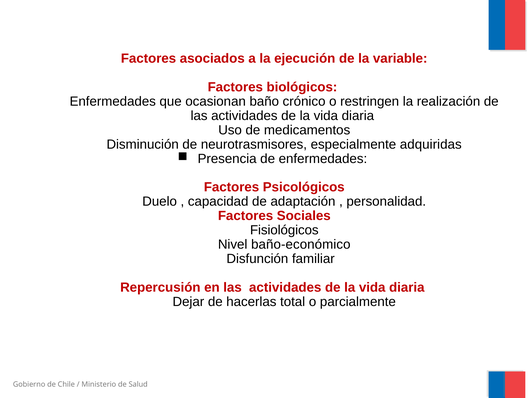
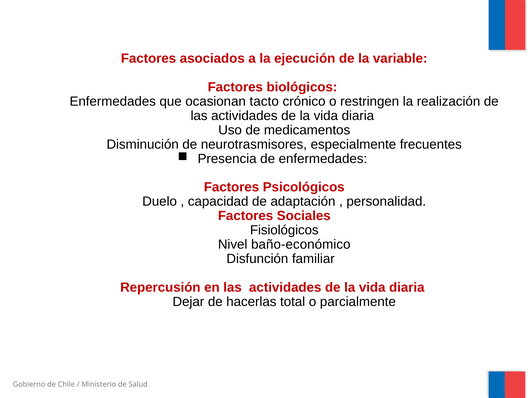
baño: baño -> tacto
adquiridas: adquiridas -> frecuentes
